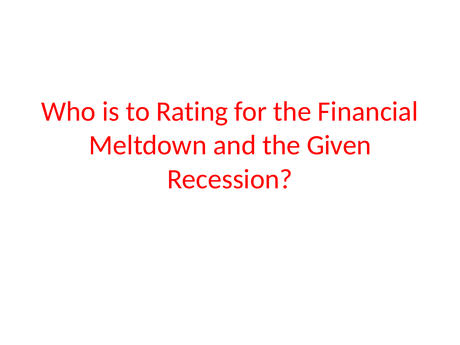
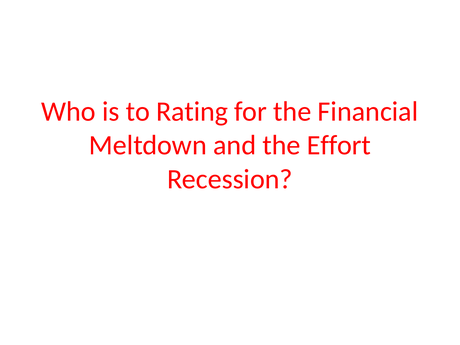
Given: Given -> Effort
